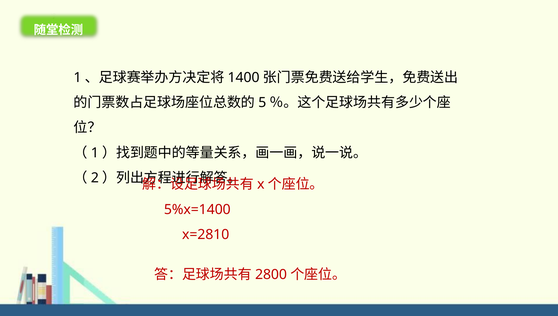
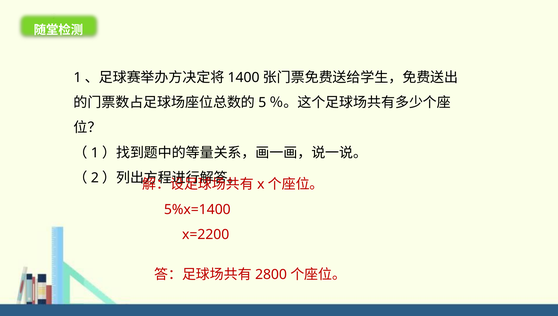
x=2810: x=2810 -> x=2200
